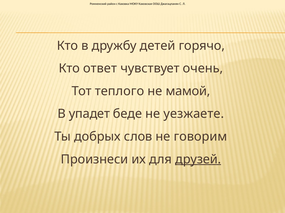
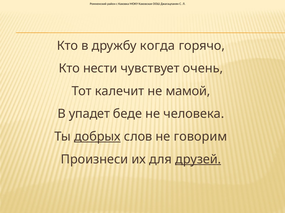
детей: детей -> когда
ответ: ответ -> нести
теплого: теплого -> калечит
уезжаете: уезжаете -> человека
добрых underline: none -> present
